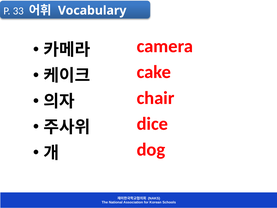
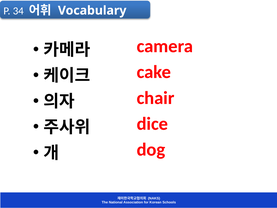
33: 33 -> 34
